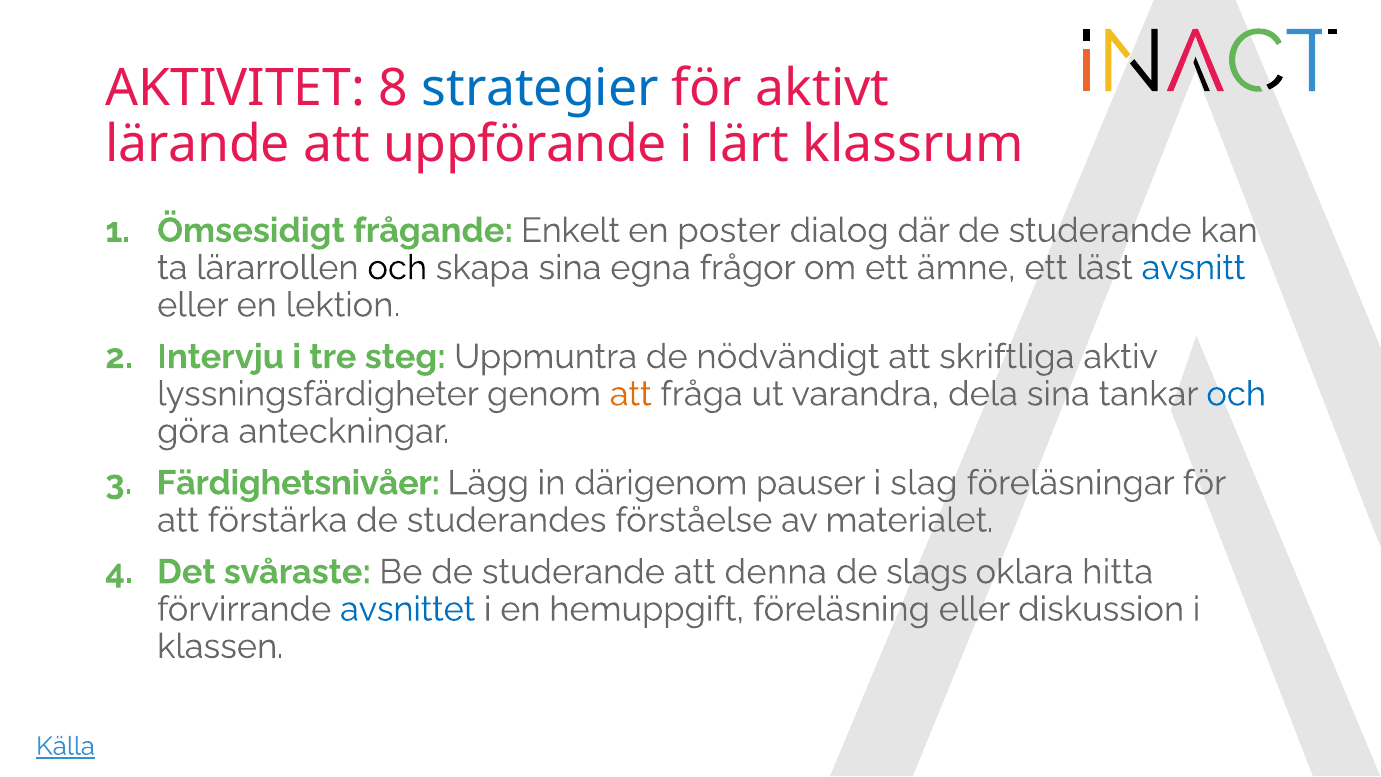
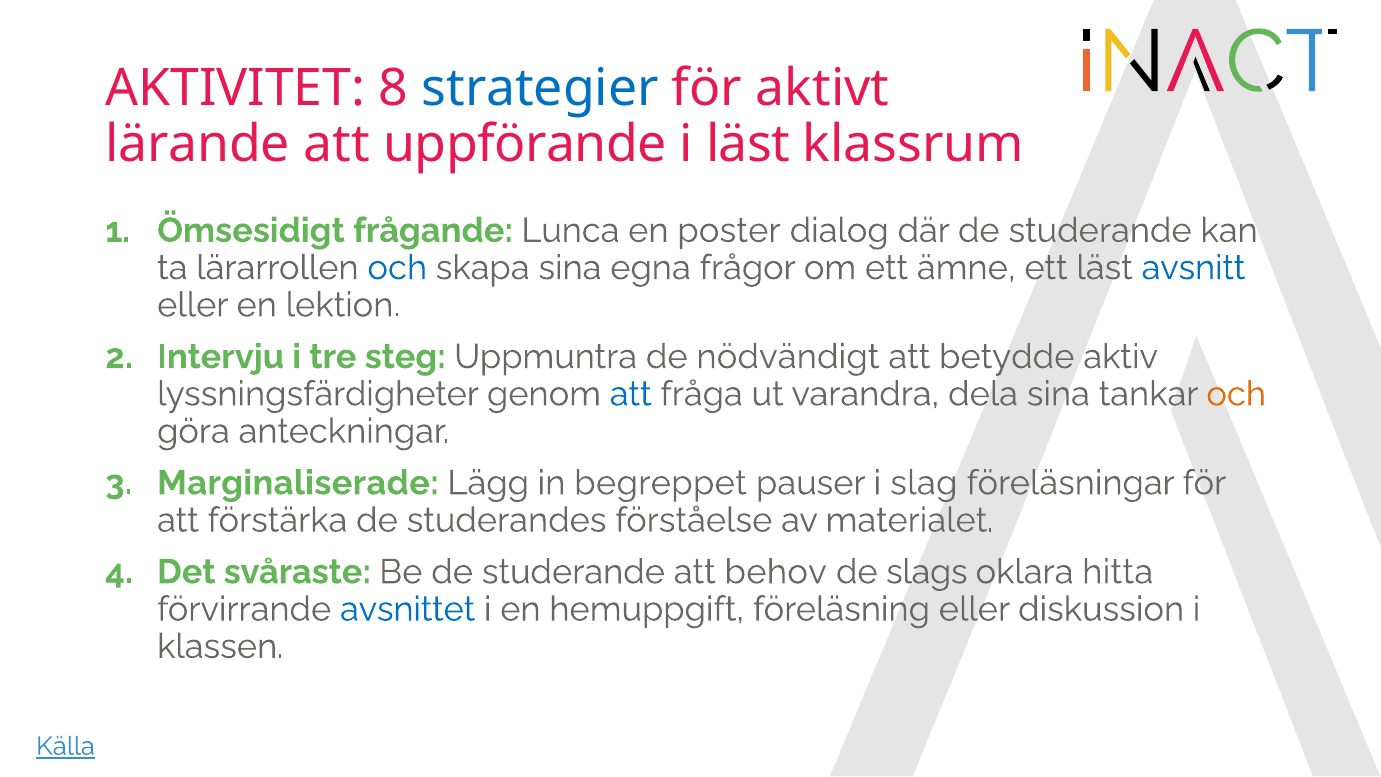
i lärt: lärt -> läst
Enkelt: Enkelt -> Lunca
och at (397, 268) colour: black -> blue
skriftliga: skriftliga -> betydde
att at (631, 394) colour: orange -> blue
och at (1236, 394) colour: blue -> orange
Färdighetsnivåer: Färdighetsnivåer -> Marginaliserade
därigenom: därigenom -> begreppet
denna: denna -> behov
